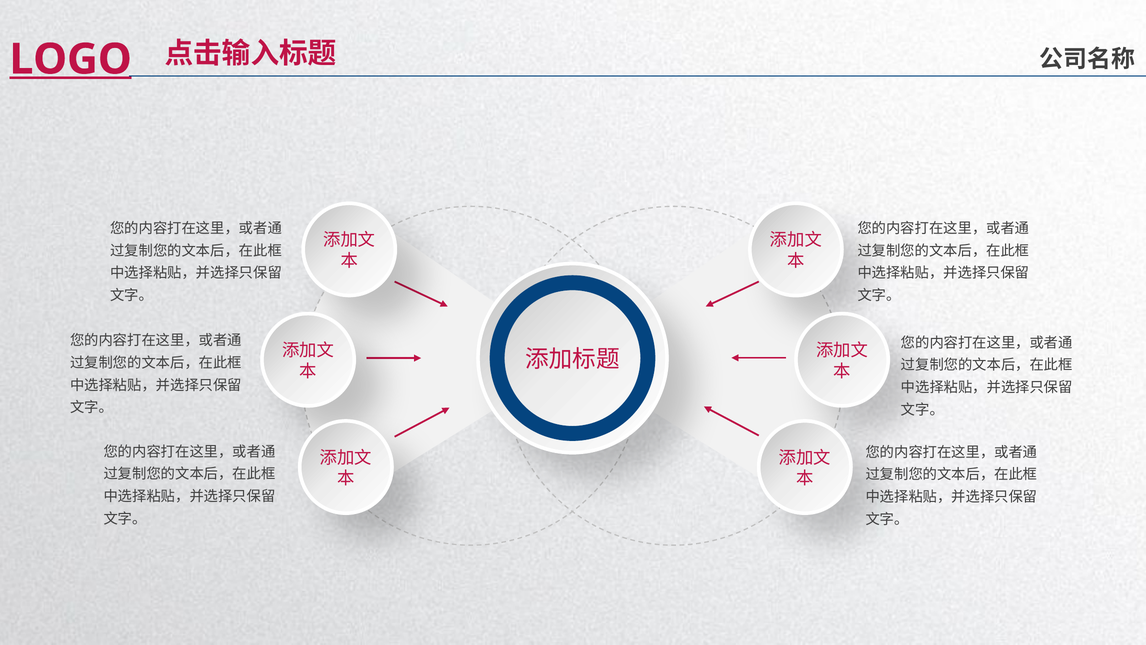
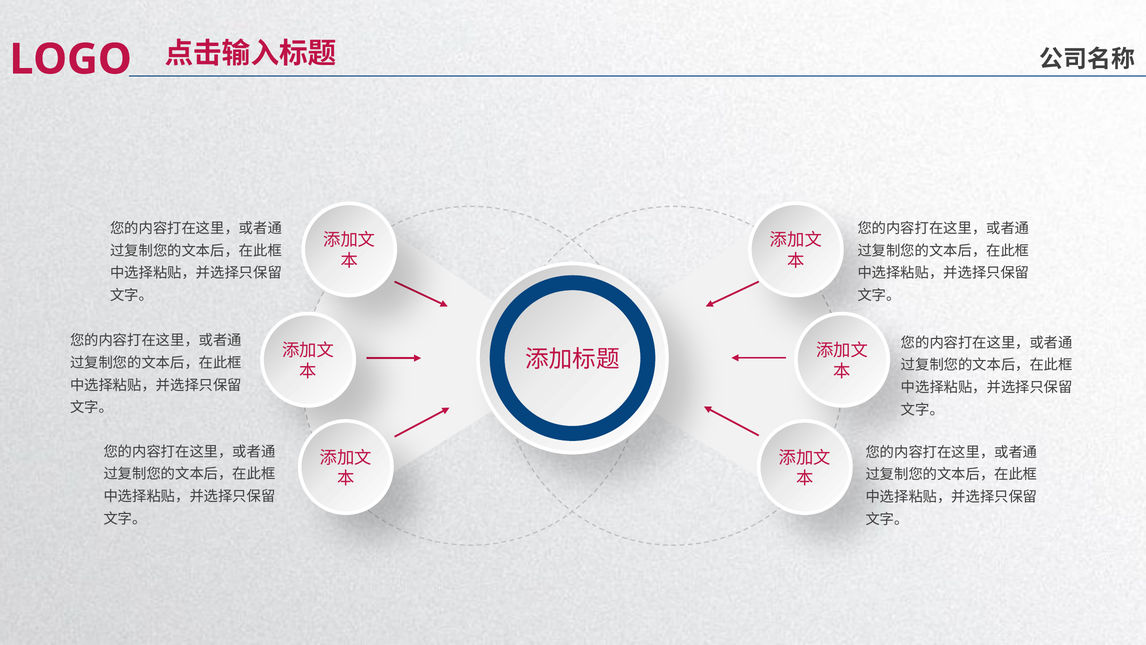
LOGO underline: present -> none
